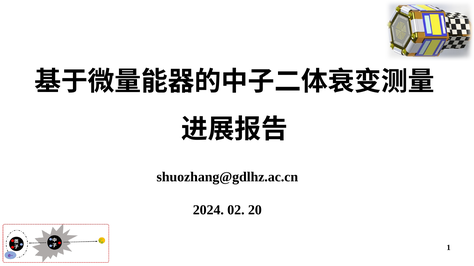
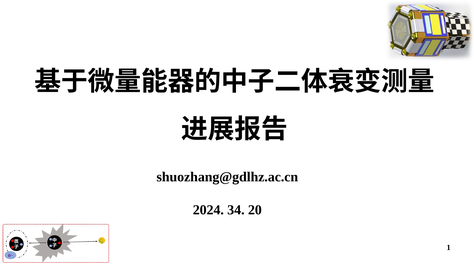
02: 02 -> 34
